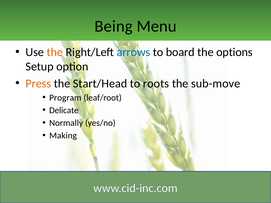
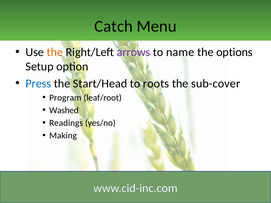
Being: Being -> Catch
arrows colour: blue -> purple
board: board -> name
Press colour: orange -> blue
sub-move: sub-move -> sub-cover
Delicate: Delicate -> Washed
Normally: Normally -> Readings
